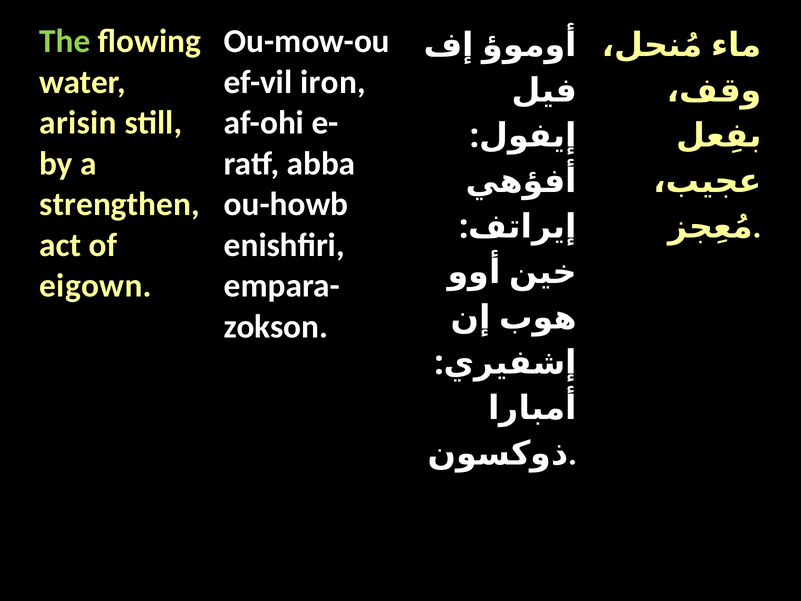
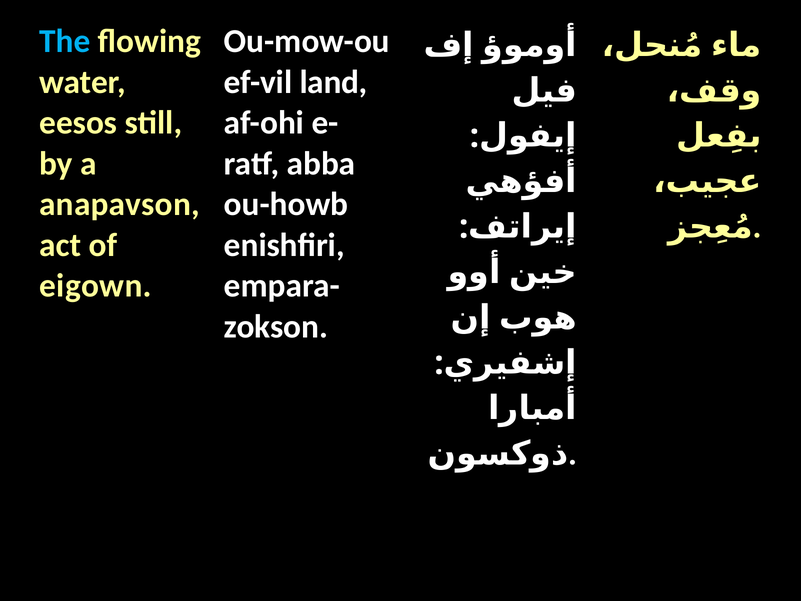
The colour: light green -> light blue
iron: iron -> land
arisin: arisin -> eesos
strengthen: strengthen -> anapavson
